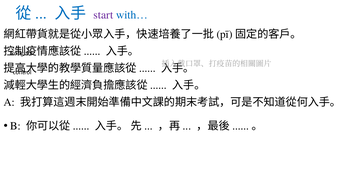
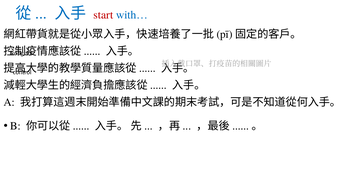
start colour: purple -> red
